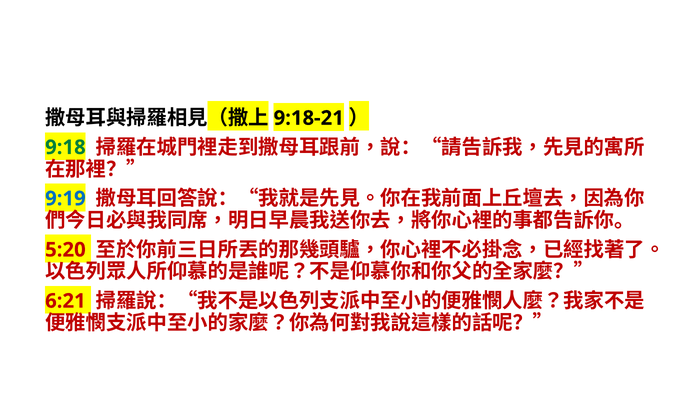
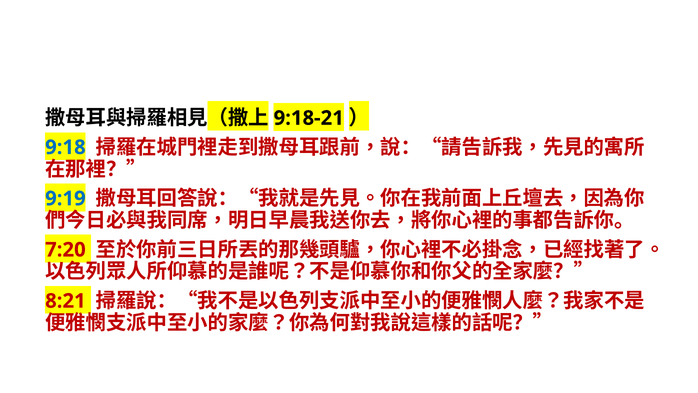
9:18 colour: green -> blue
5:20: 5:20 -> 7:20
6:21: 6:21 -> 8:21
